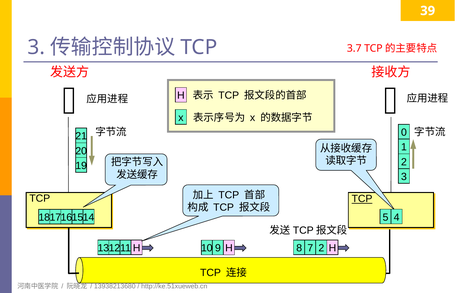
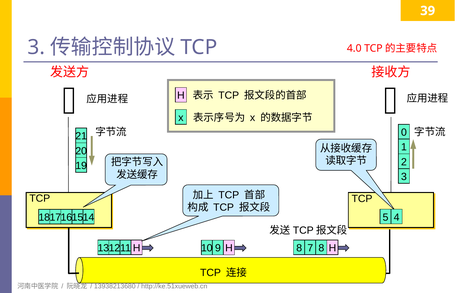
3.7: 3.7 -> 4.0
TCP at (362, 199) underline: present -> none
7 2: 2 -> 8
